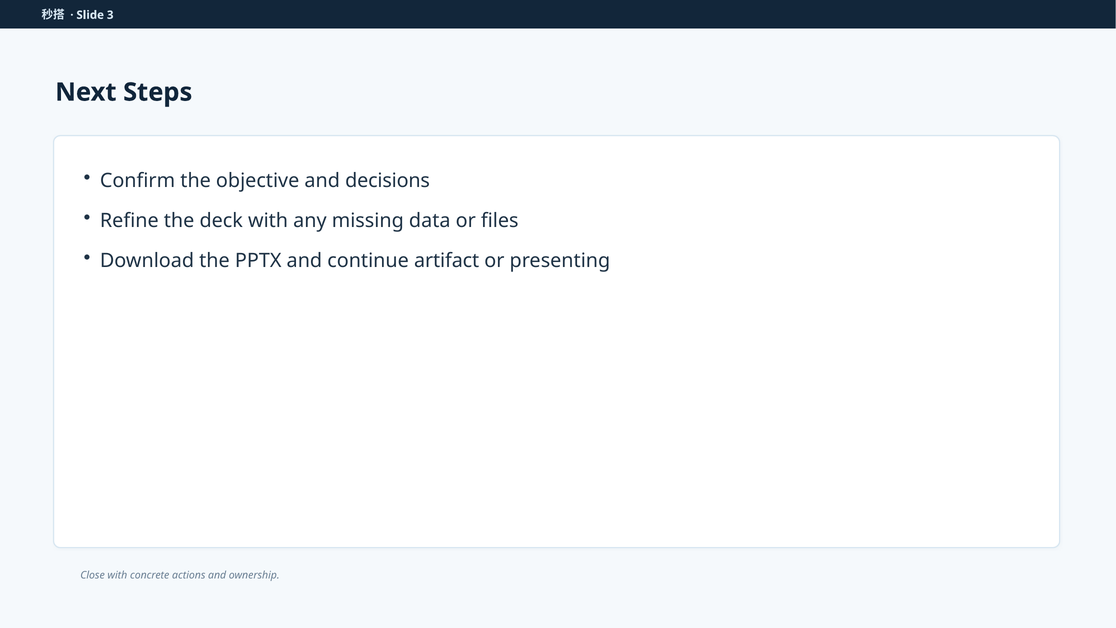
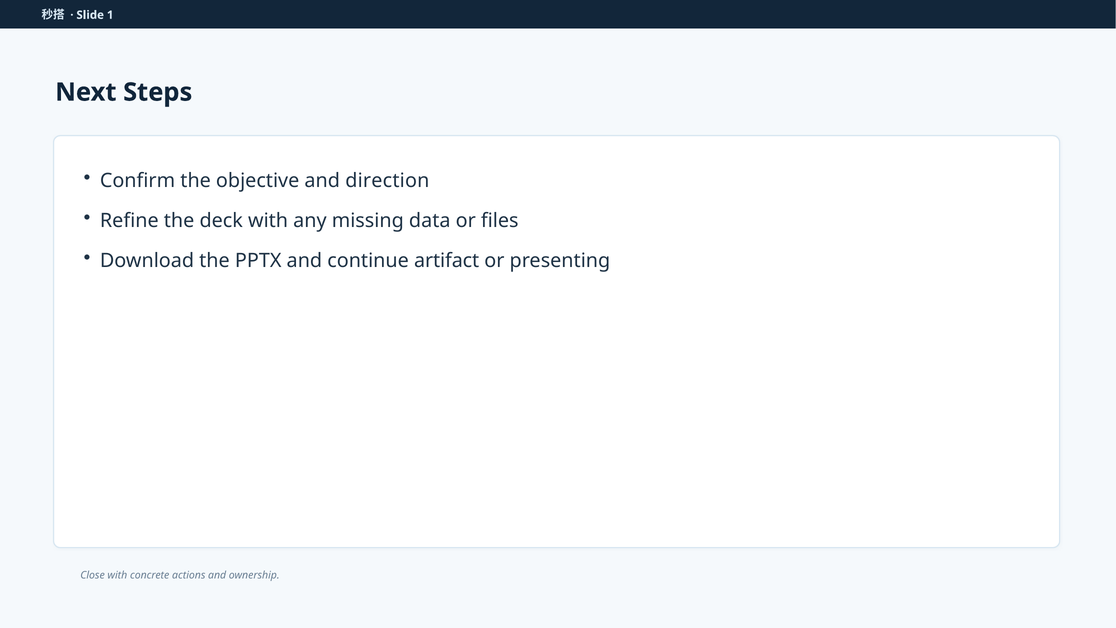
3: 3 -> 1
decisions: decisions -> direction
